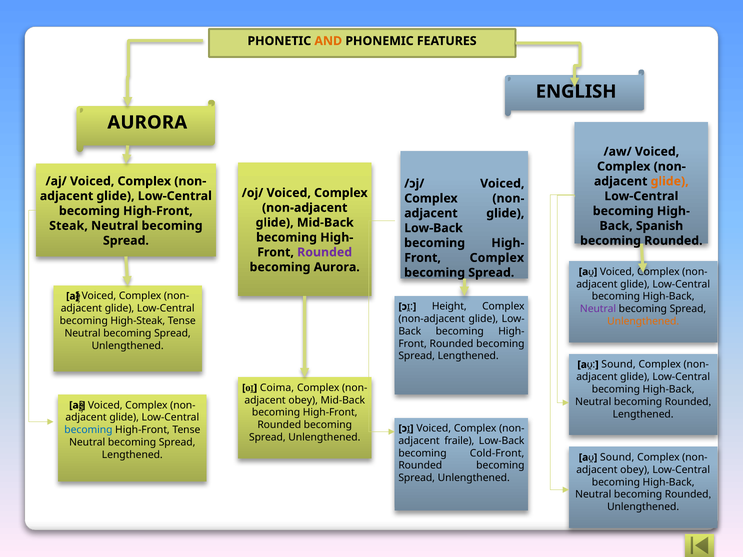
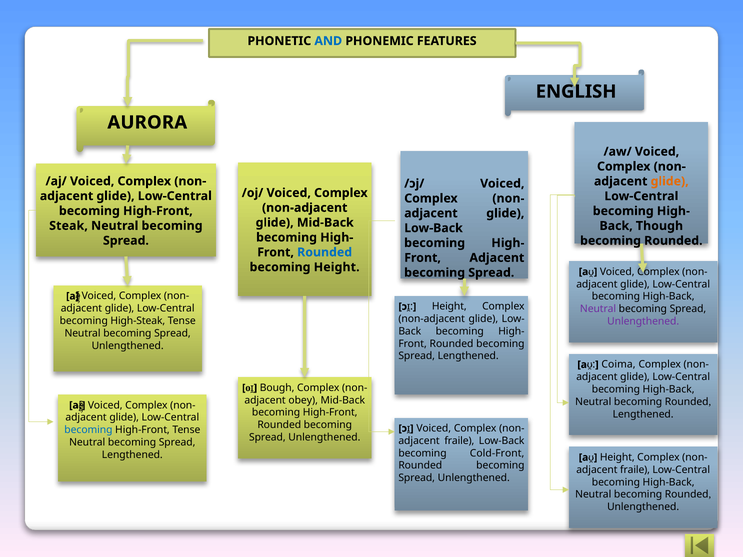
AND colour: orange -> blue
Spanish: Spanish -> Though
Rounded at (325, 252) colour: purple -> blue
Complex at (497, 258): Complex -> Adjacent
becoming Aurora: Aurora -> Height
Unlengthened at (643, 321) colour: orange -> purple
Sound at (619, 365): Sound -> Coima
Coima: Coima -> Bough
Sound at (617, 458): Sound -> Height
obey at (635, 470): obey -> fraile
